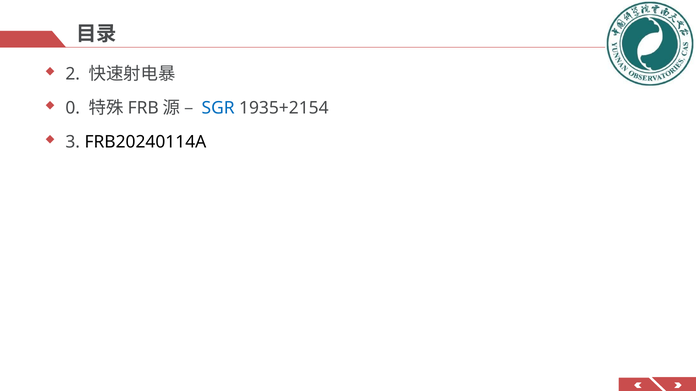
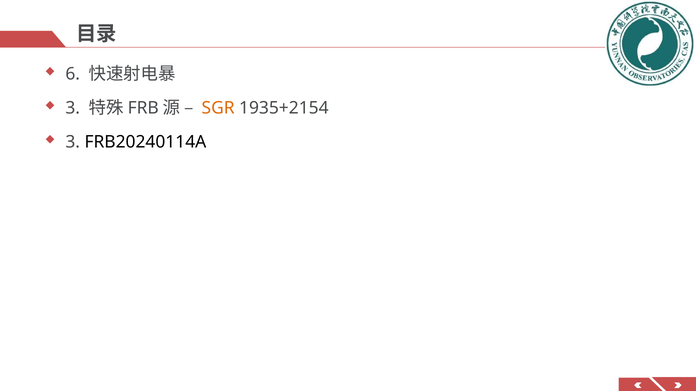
2: 2 -> 6
0 at (73, 108): 0 -> 3
SGR colour: blue -> orange
